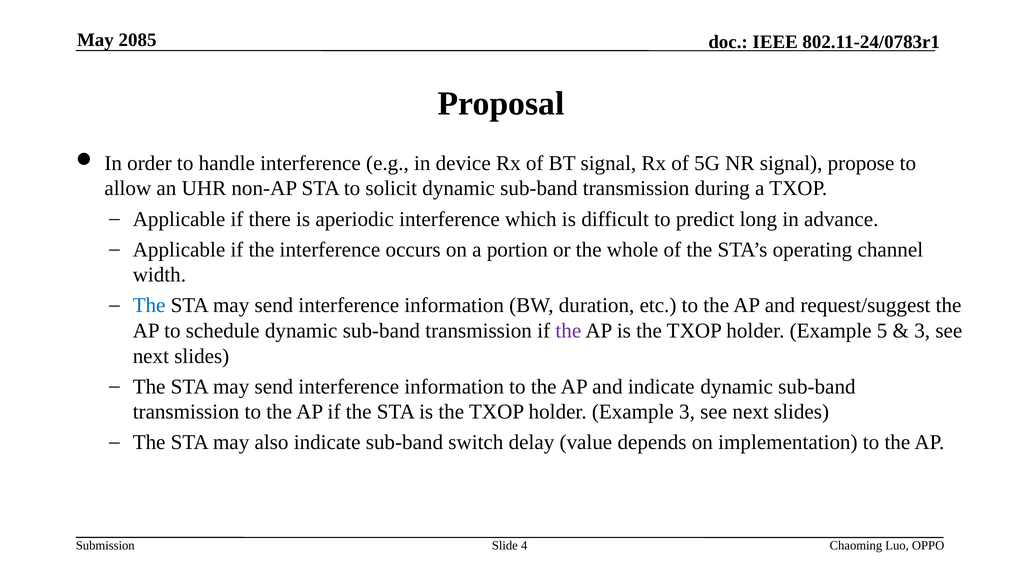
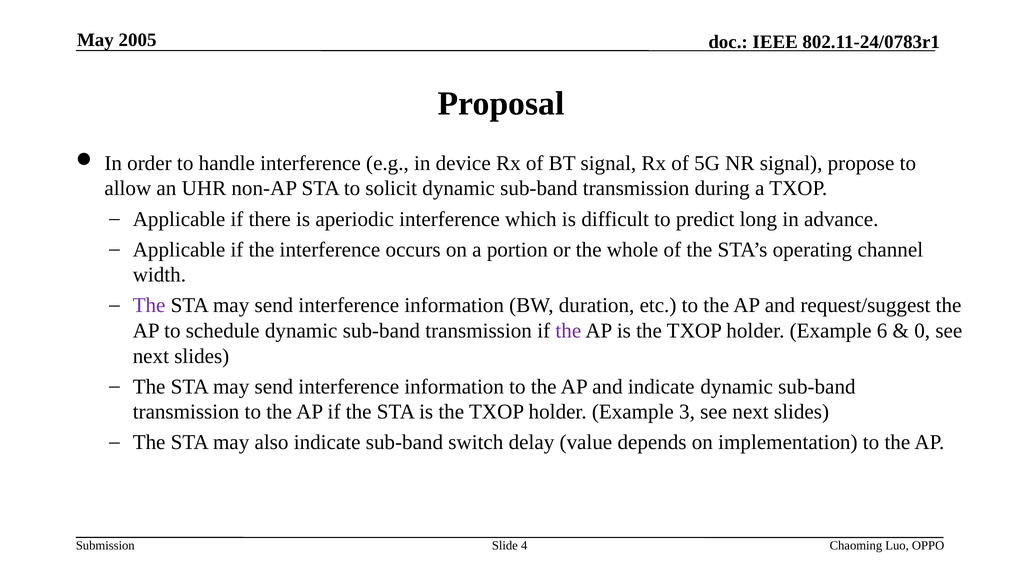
2085: 2085 -> 2005
The at (149, 305) colour: blue -> purple
5: 5 -> 6
3 at (922, 331): 3 -> 0
